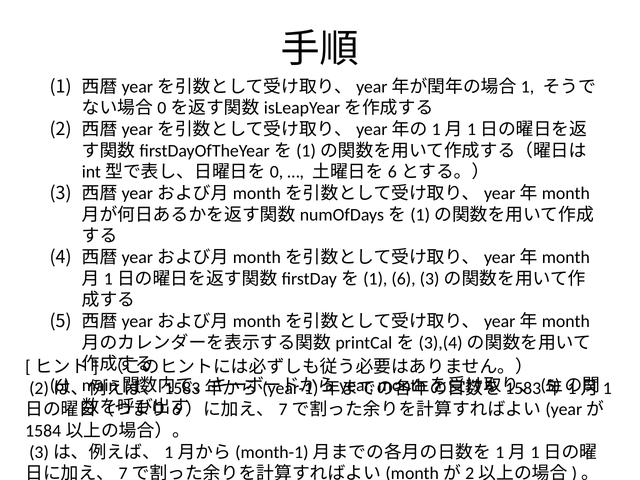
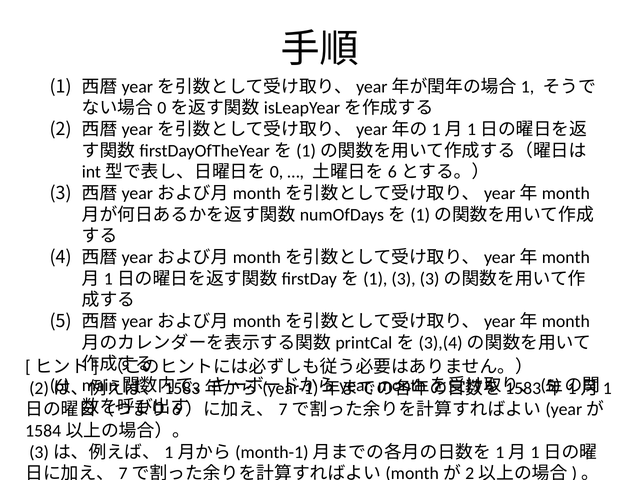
6 at (404, 279): 6 -> 3
